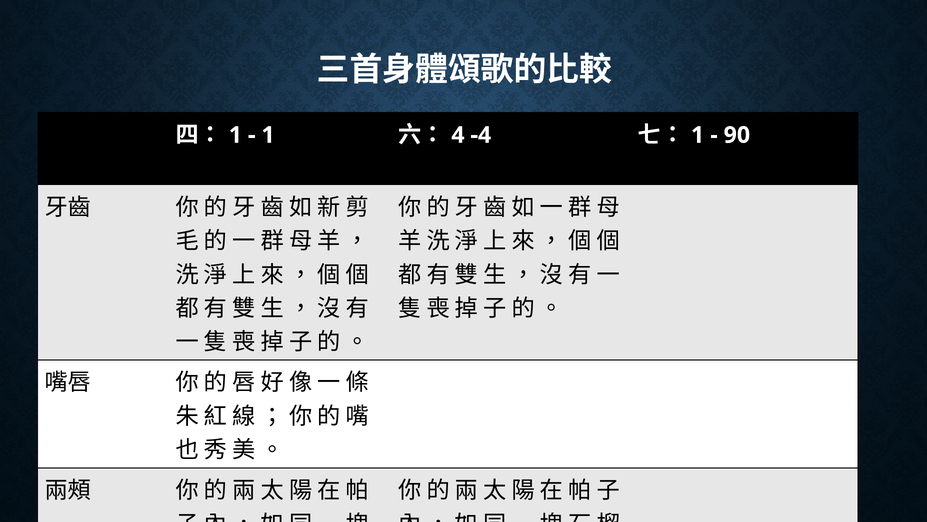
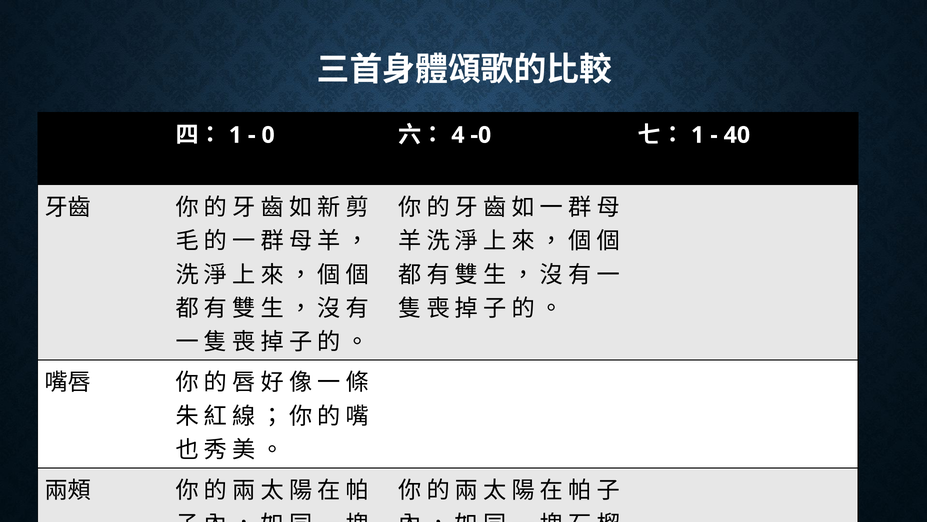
1 at (268, 135): 1 -> 0
-4: -4 -> -0
90: 90 -> 40
